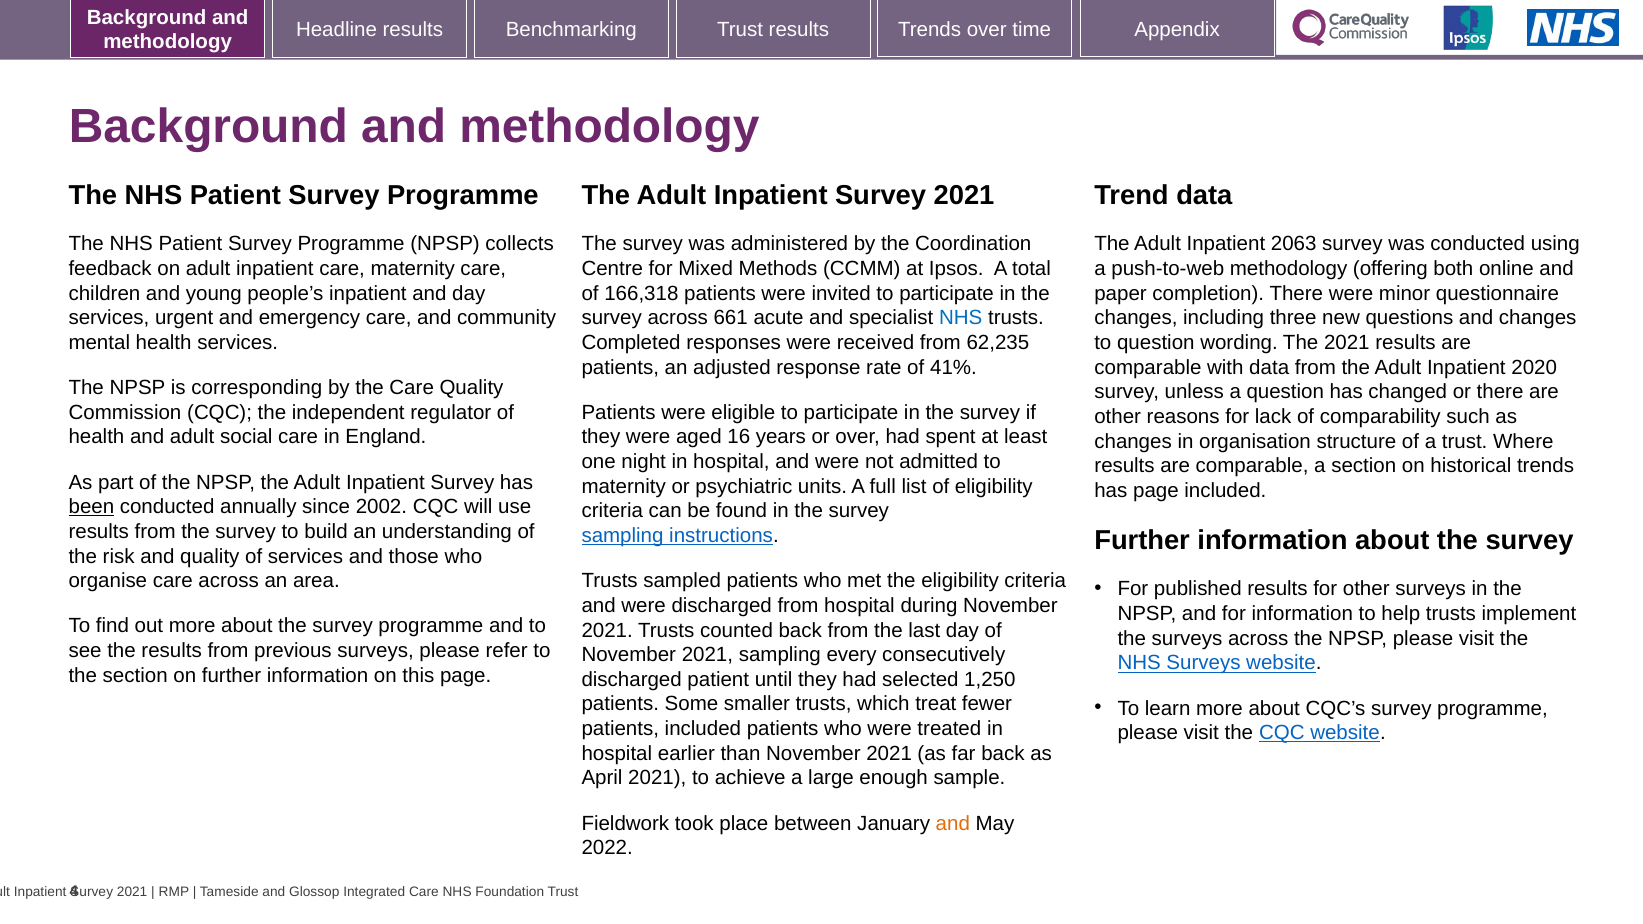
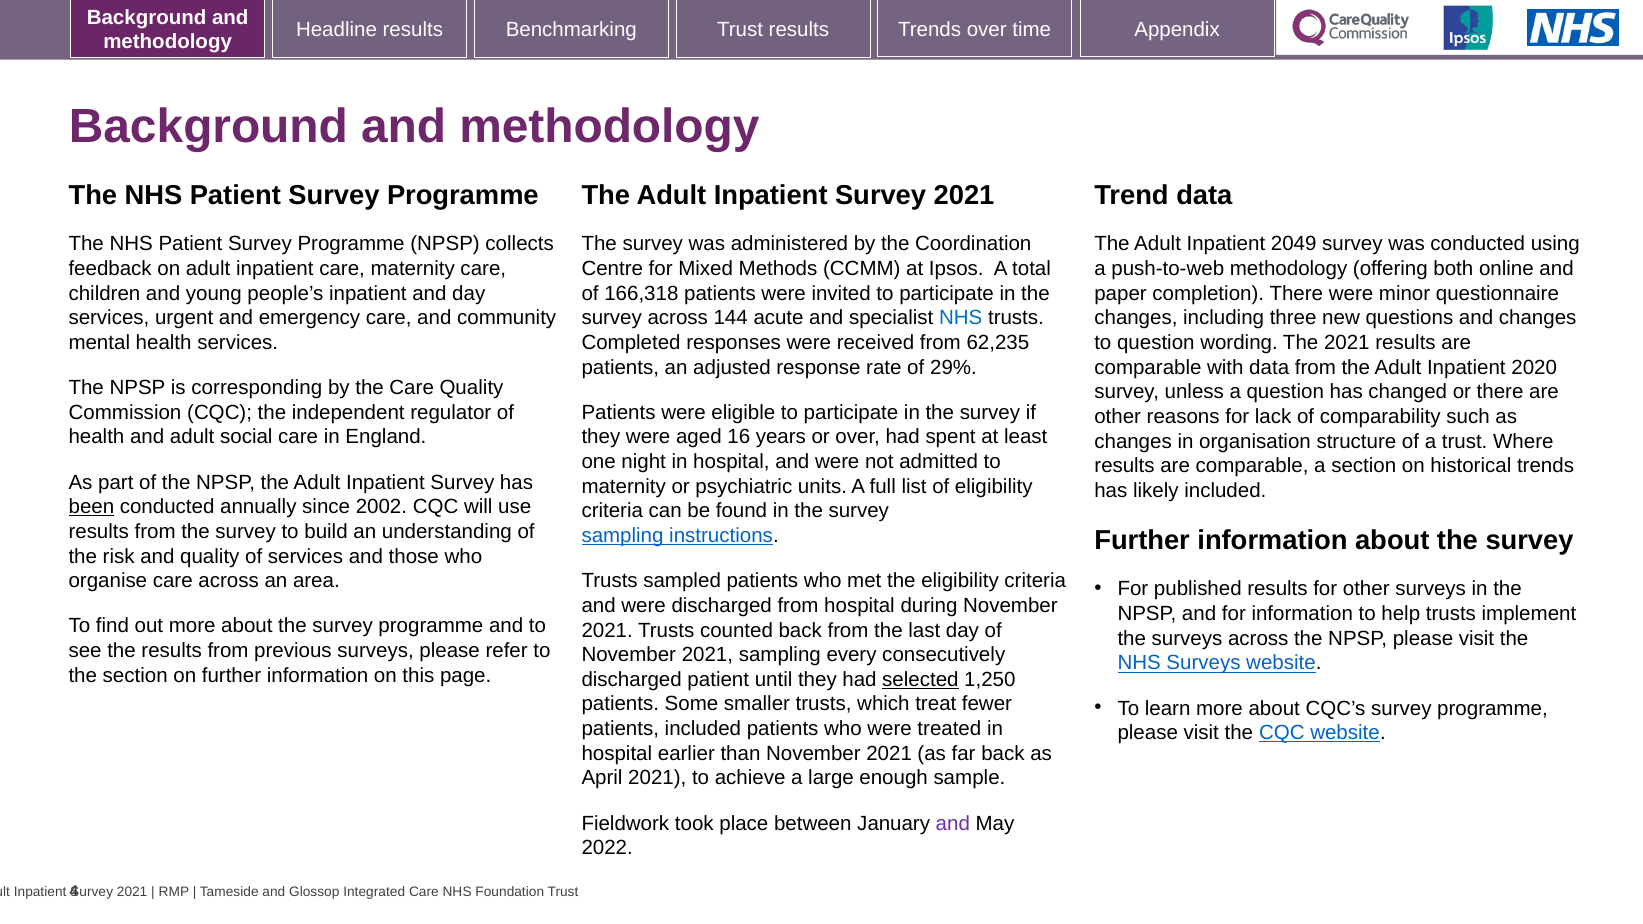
2063: 2063 -> 2049
661: 661 -> 144
41%: 41% -> 29%
has page: page -> likely
selected underline: none -> present
and at (953, 823) colour: orange -> purple
